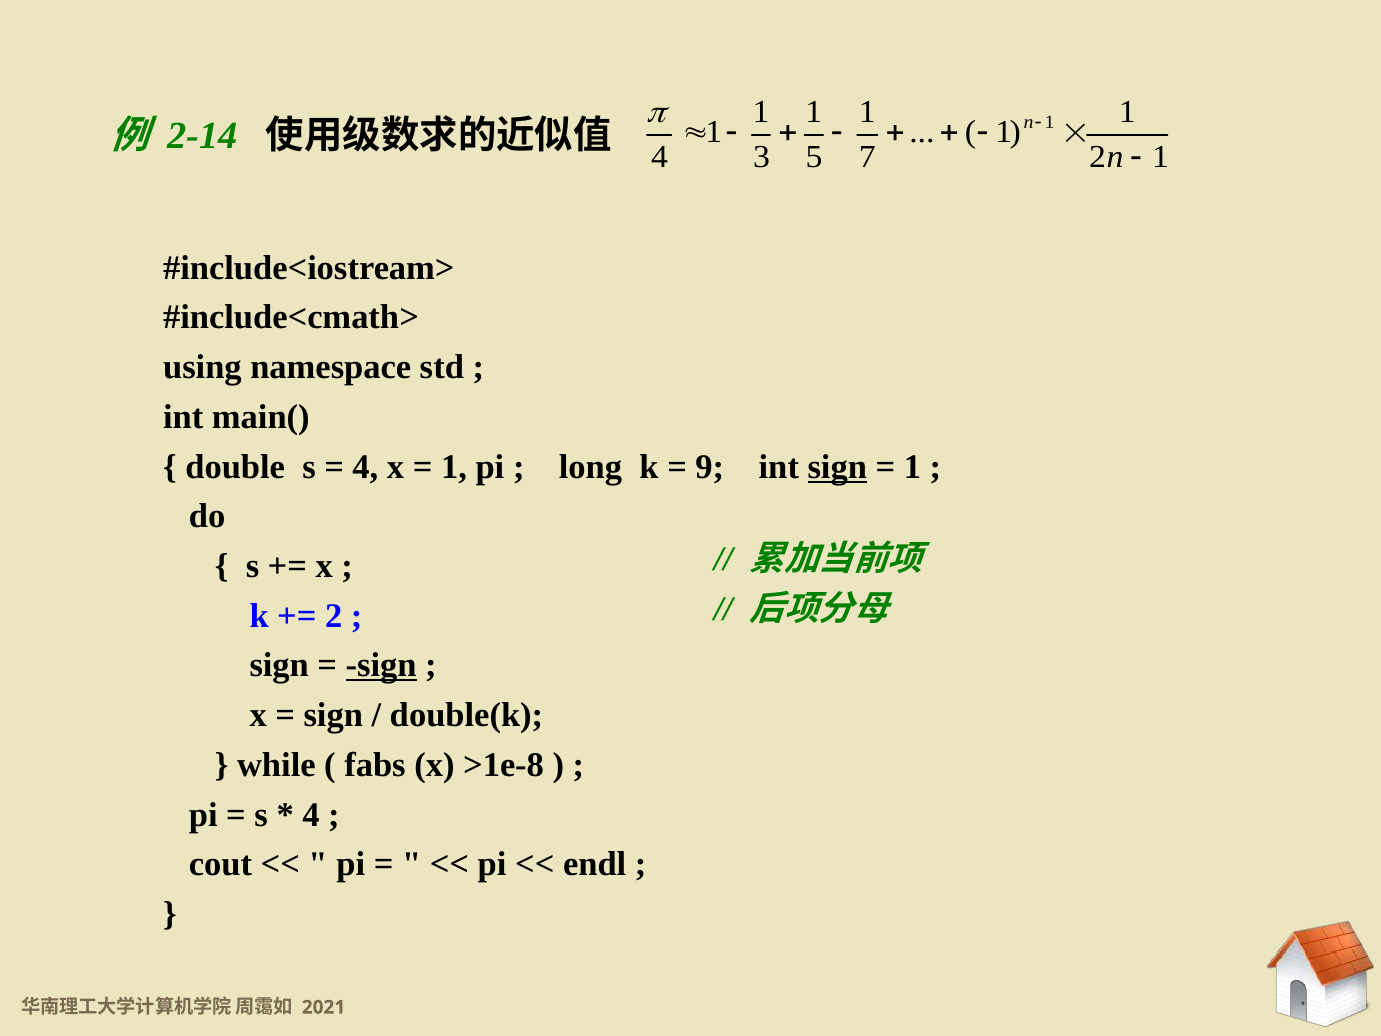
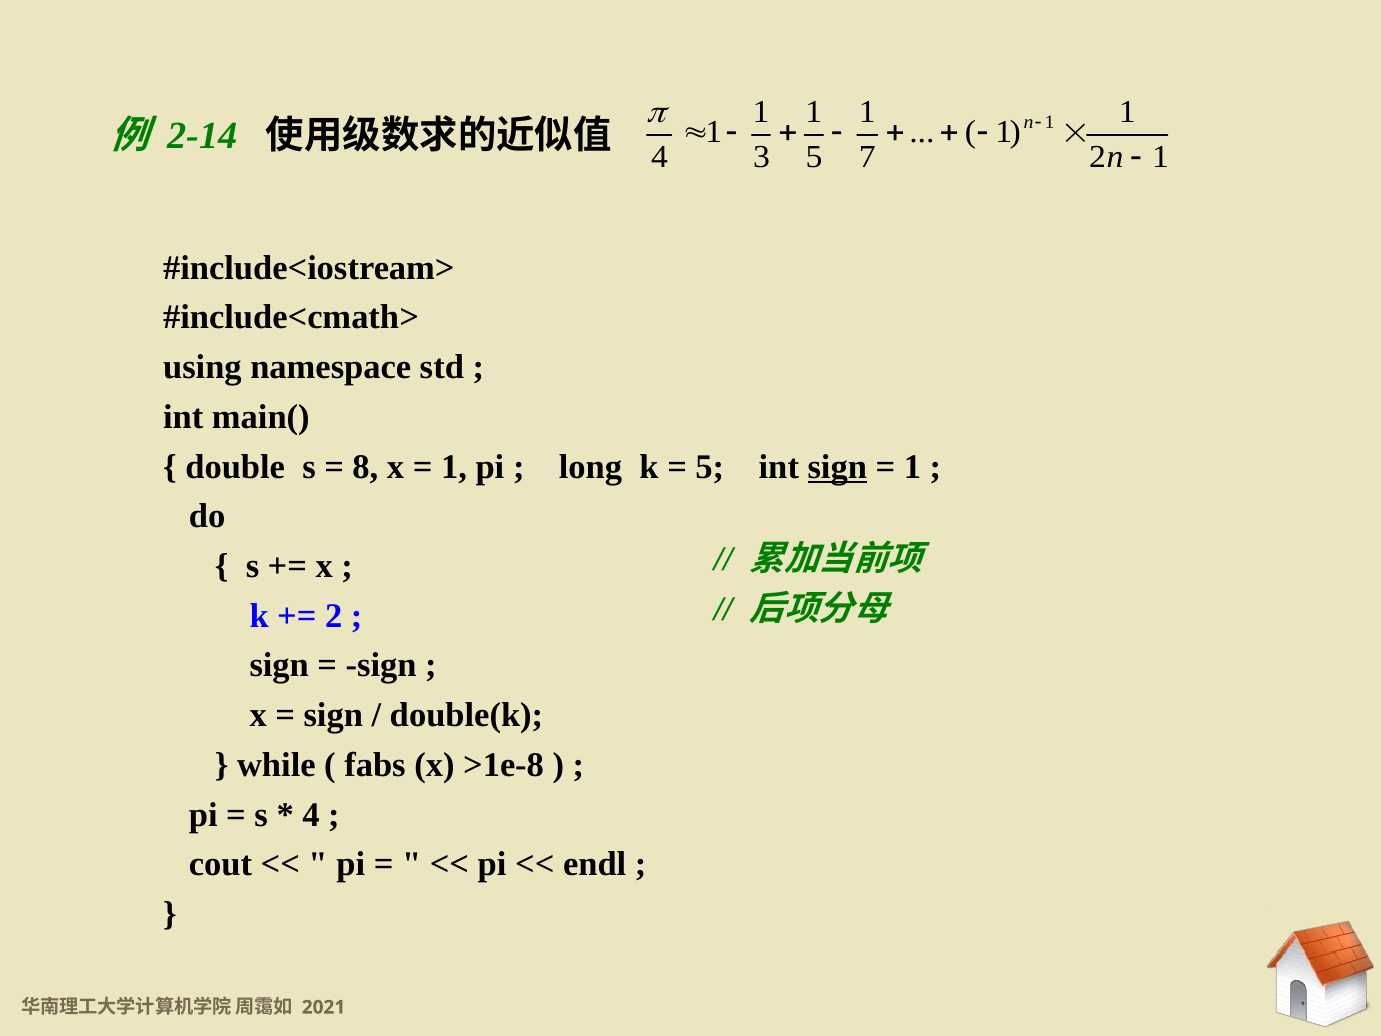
4 at (365, 467): 4 -> 8
9 at (710, 467): 9 -> 5
sign at (381, 665) underline: present -> none
